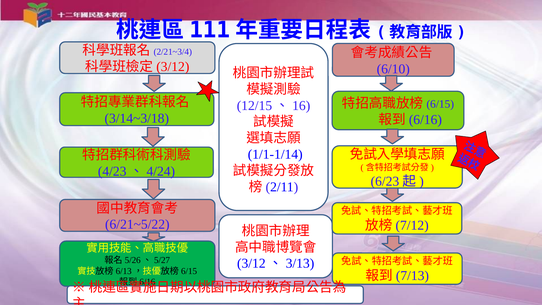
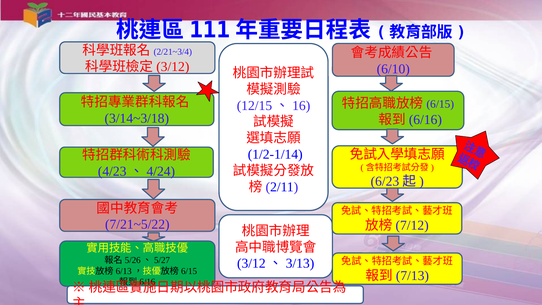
1/1-1/14: 1/1-1/14 -> 1/2-1/14
6/21~5/22: 6/21~5/22 -> 7/21~5/22
